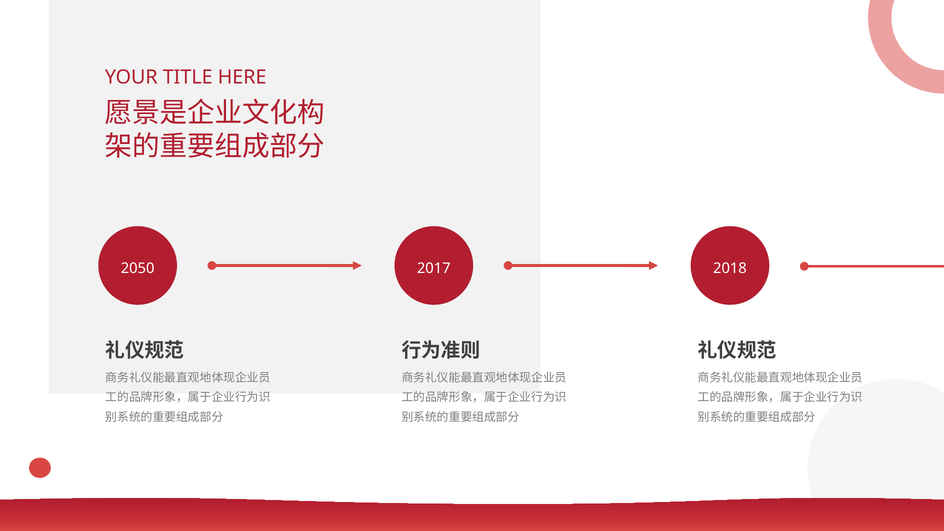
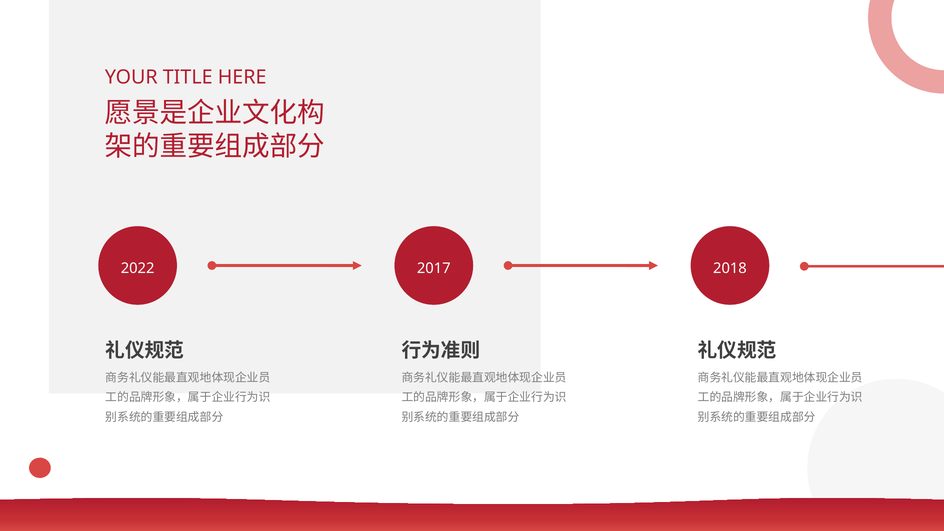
2050: 2050 -> 2022
